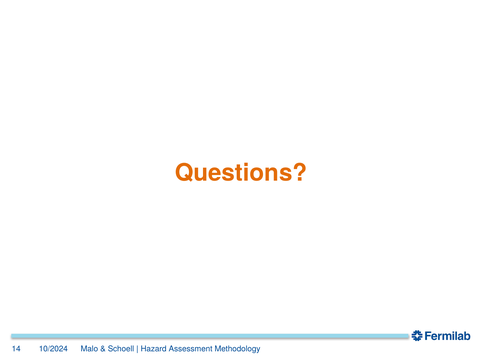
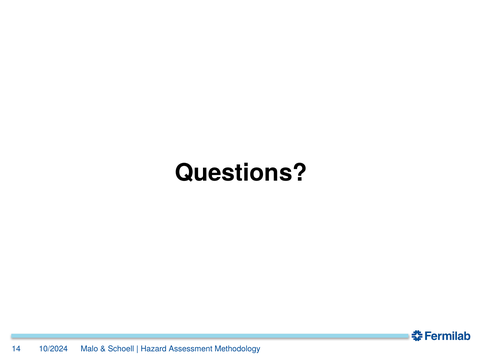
Questions colour: orange -> black
